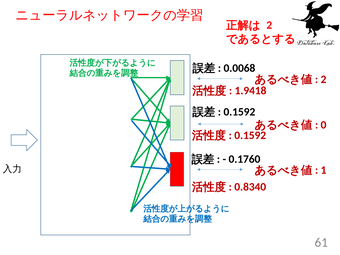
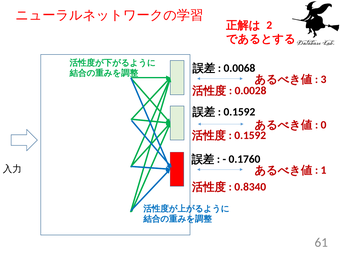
2 at (324, 79): 2 -> 3
1.9418: 1.9418 -> 0.0028
